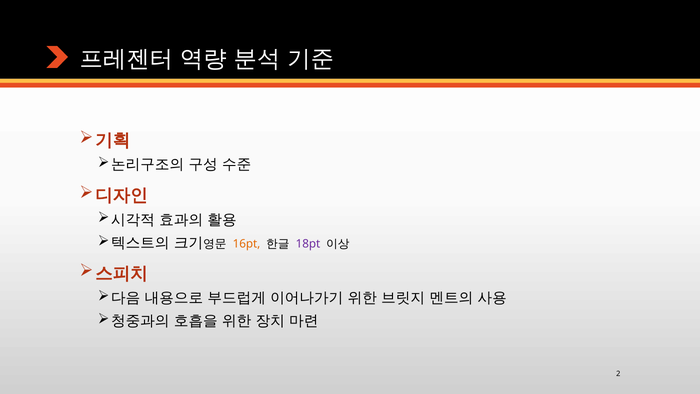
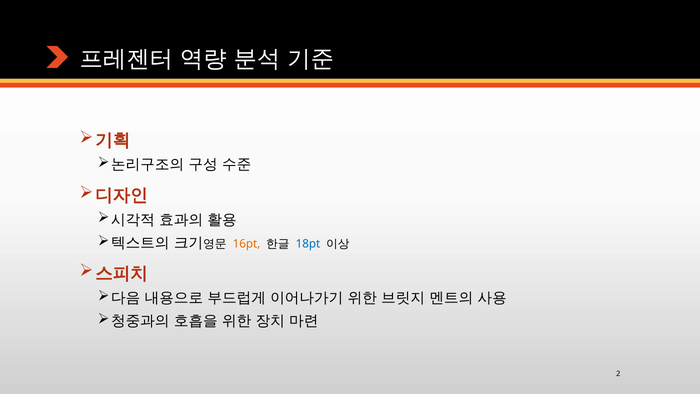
18pt colour: purple -> blue
